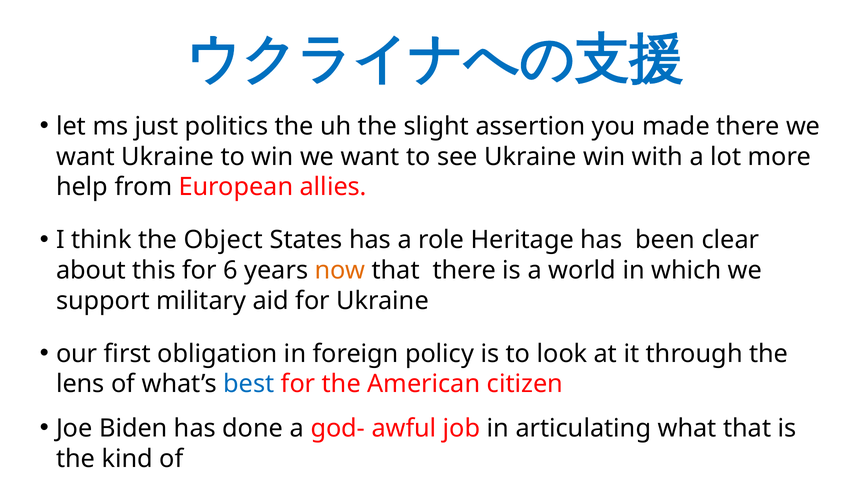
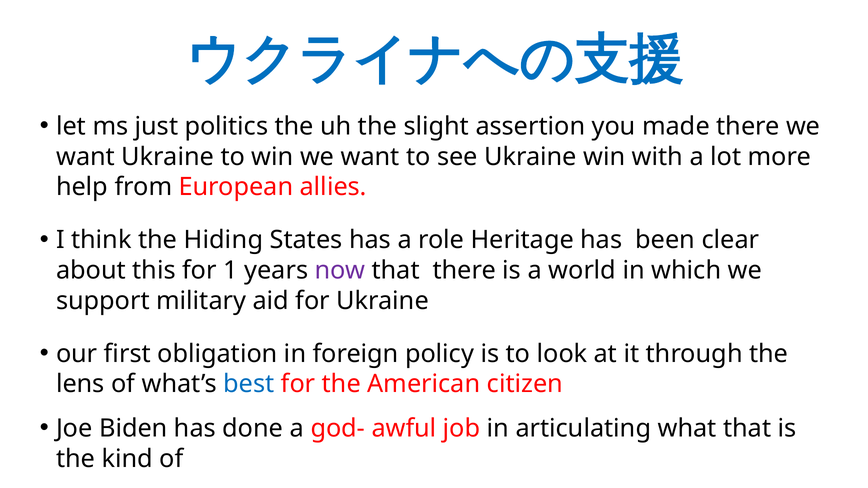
Object: Object -> Hiding
6: 6 -> 1
now colour: orange -> purple
